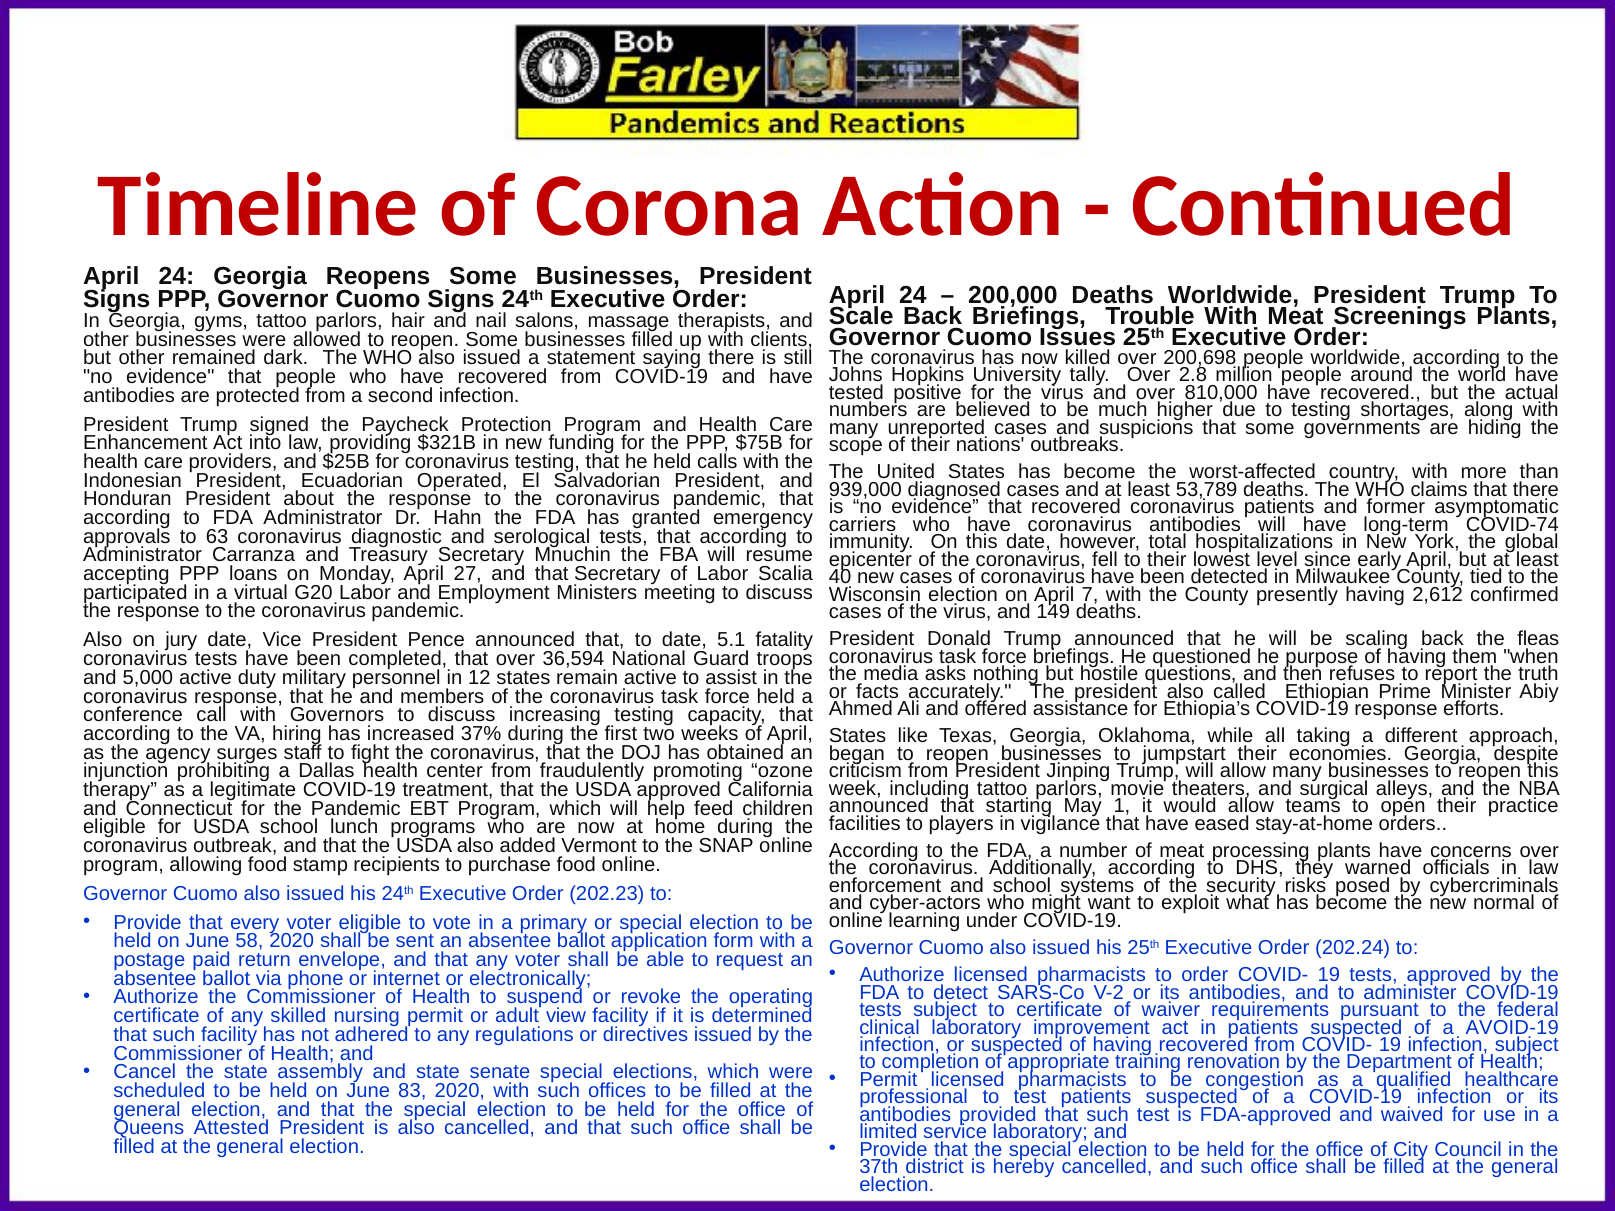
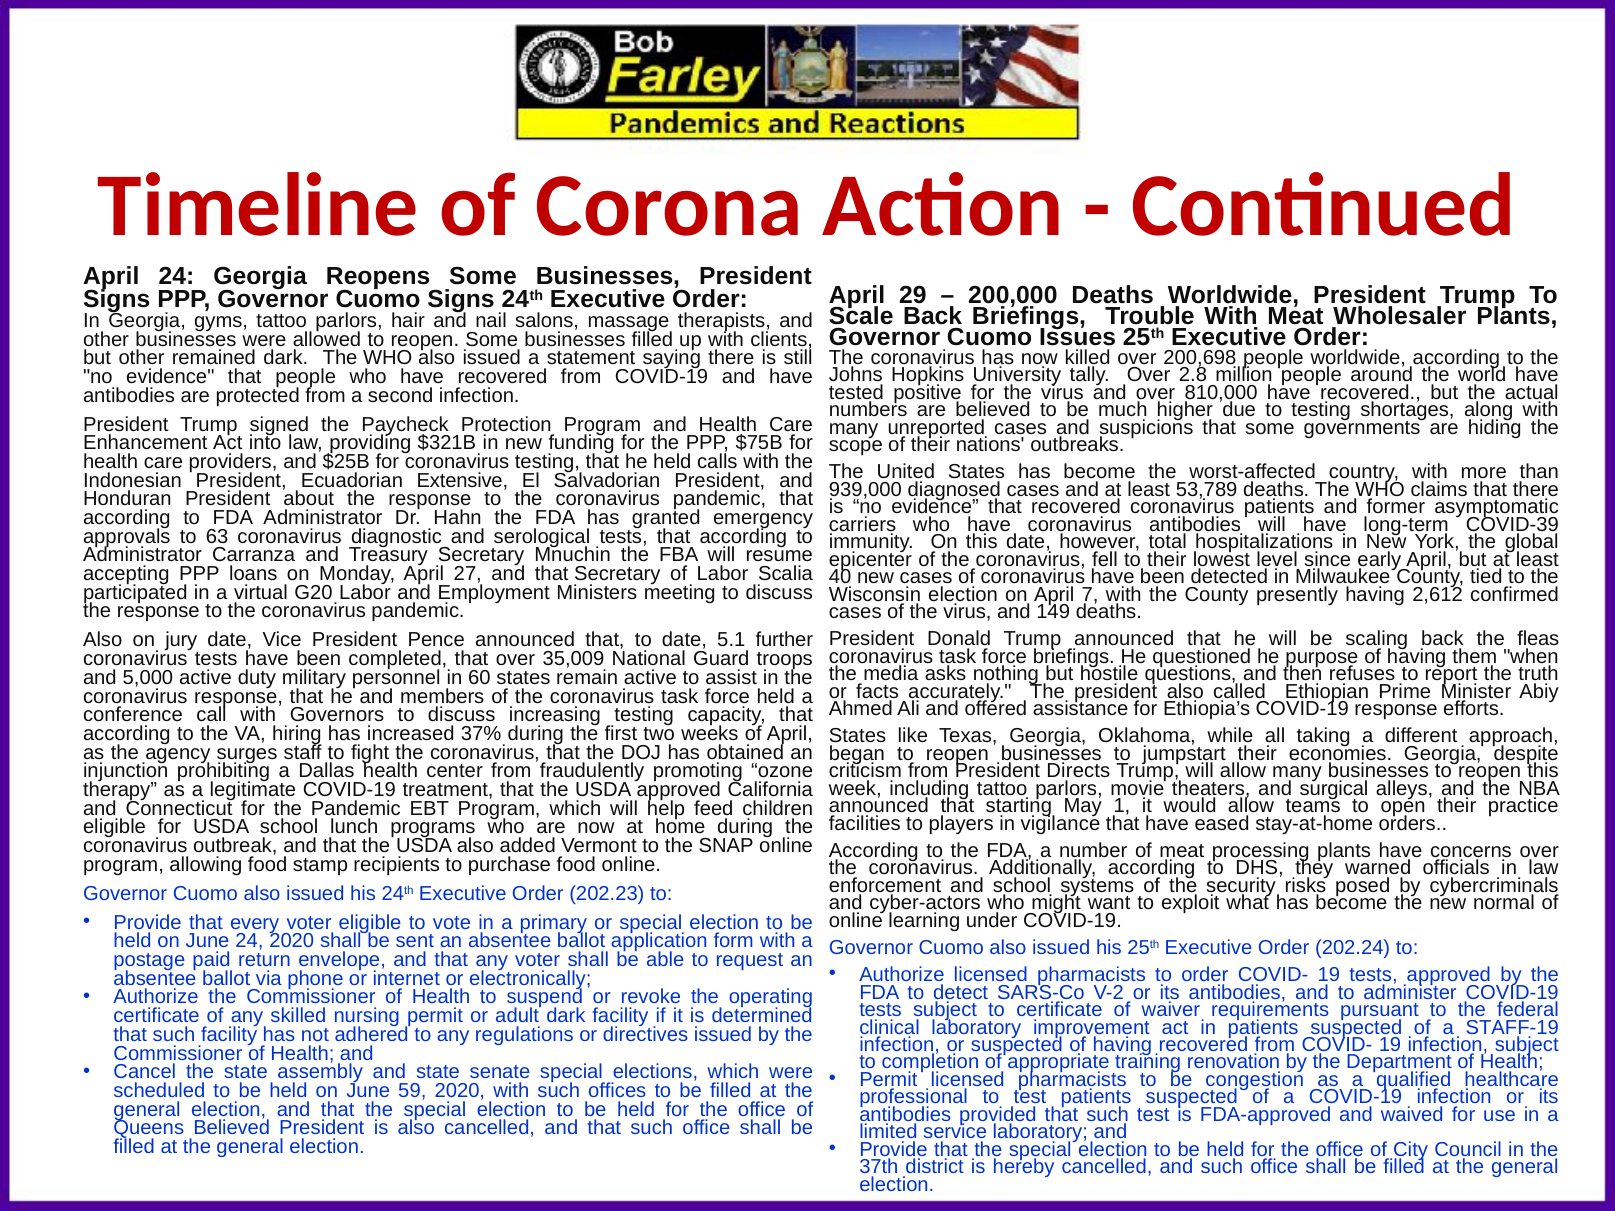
24 at (913, 295): 24 -> 29
Screenings: Screenings -> Wholesaler
Operated: Operated -> Extensive
COVID-74: COVID-74 -> COVID-39
fatality: fatality -> further
36,594: 36,594 -> 35,009
12: 12 -> 60
Jinping: Jinping -> Directs
June 58: 58 -> 24
adult view: view -> dark
AVOID-19: AVOID-19 -> STAFF-19
83: 83 -> 59
Queens Attested: Attested -> Believed
